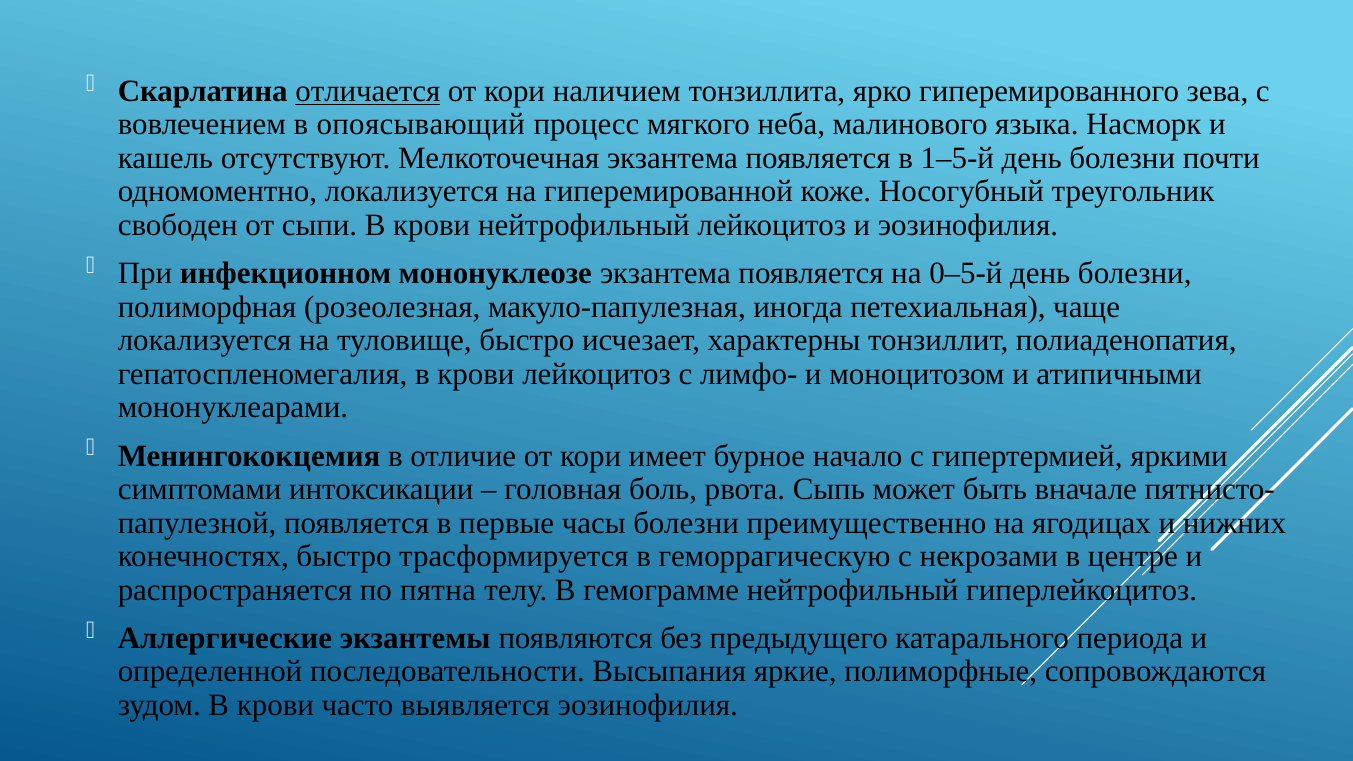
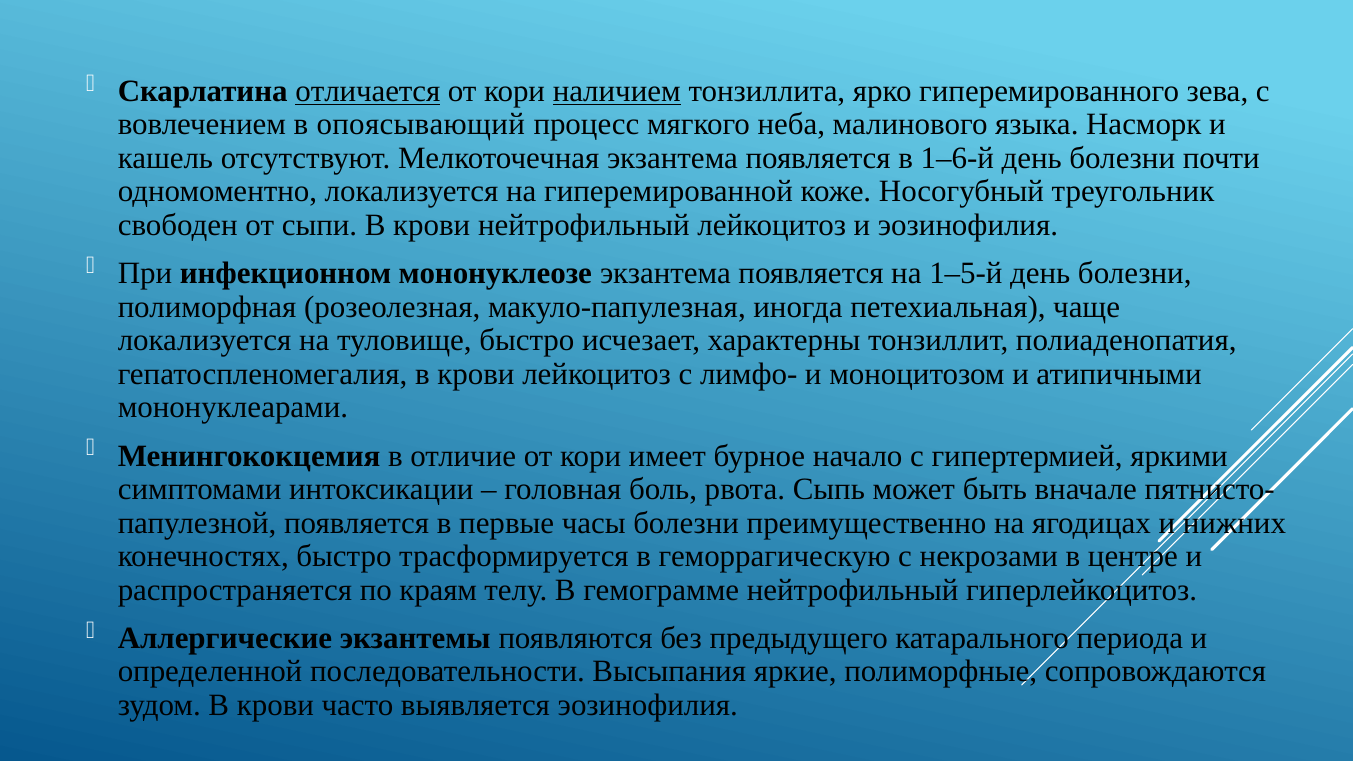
наличием underline: none -> present
1–5-й: 1–5-й -> 1–6-й
0–5-й: 0–5-й -> 1–5-й
пятна: пятна -> краям
